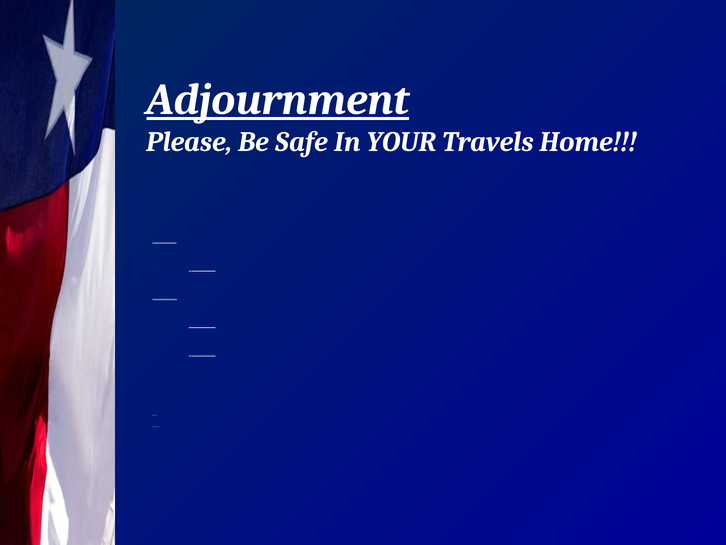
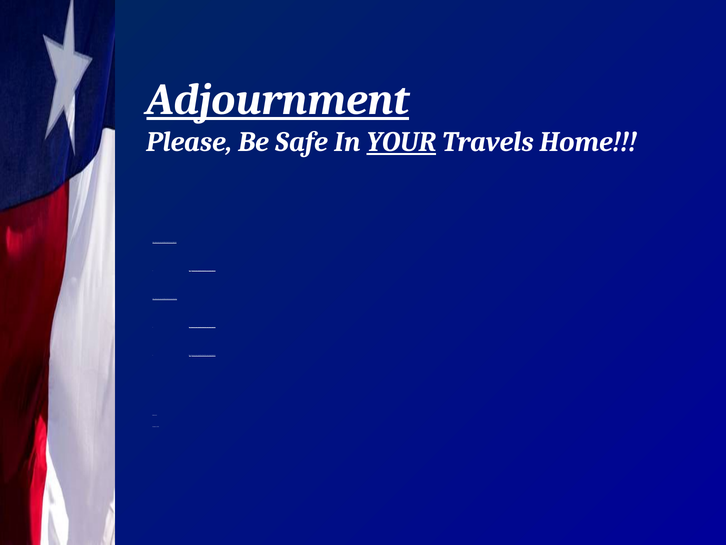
YOUR underline: none -> present
